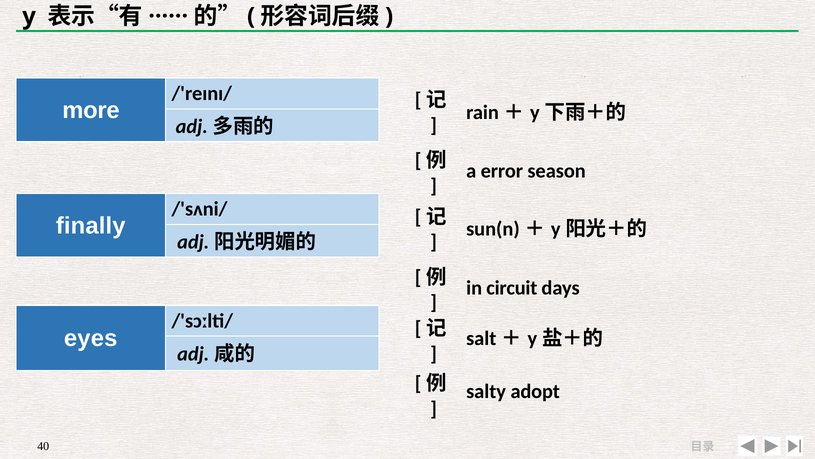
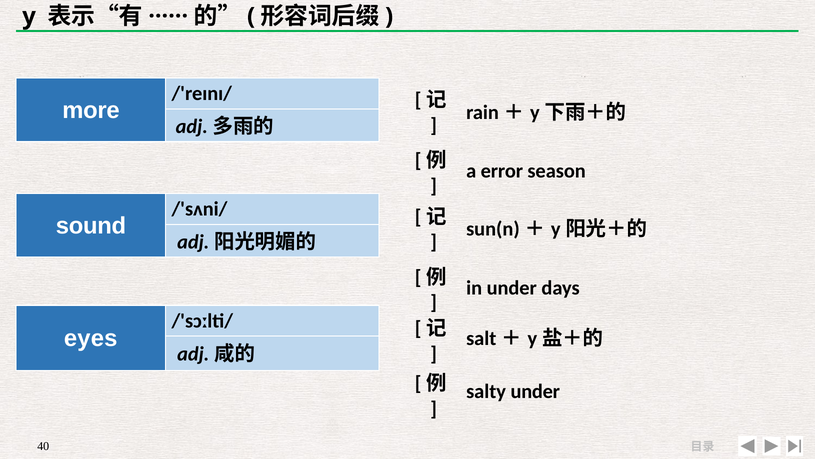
finally: finally -> sound
in circuit: circuit -> under
salty adopt: adopt -> under
